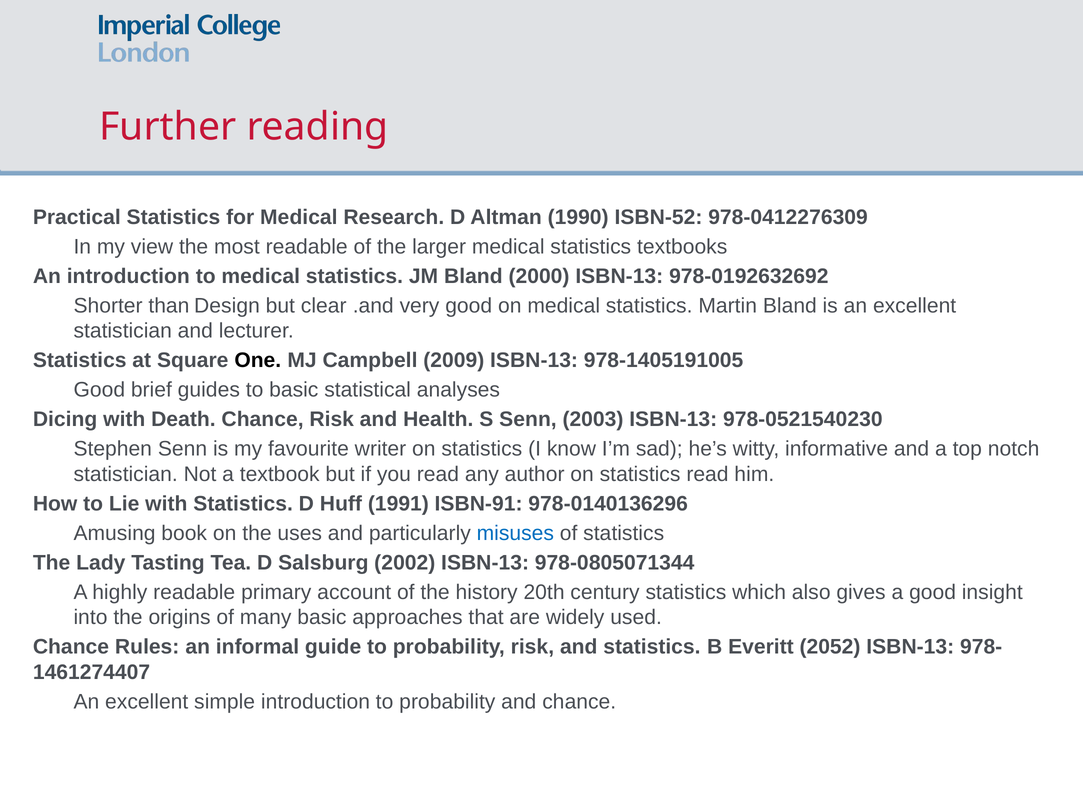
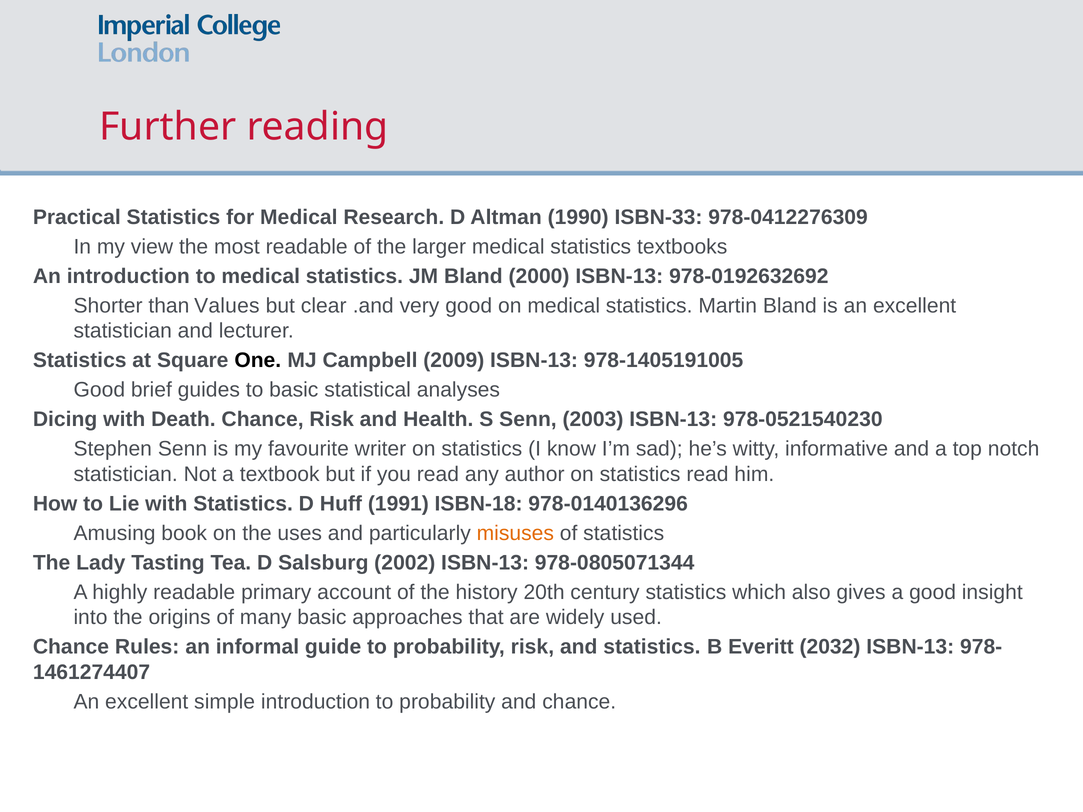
ISBN-52: ISBN-52 -> ISBN-33
Design: Design -> Values
ISBN-91: ISBN-91 -> ISBN-18
misuses colour: blue -> orange
2052: 2052 -> 2032
